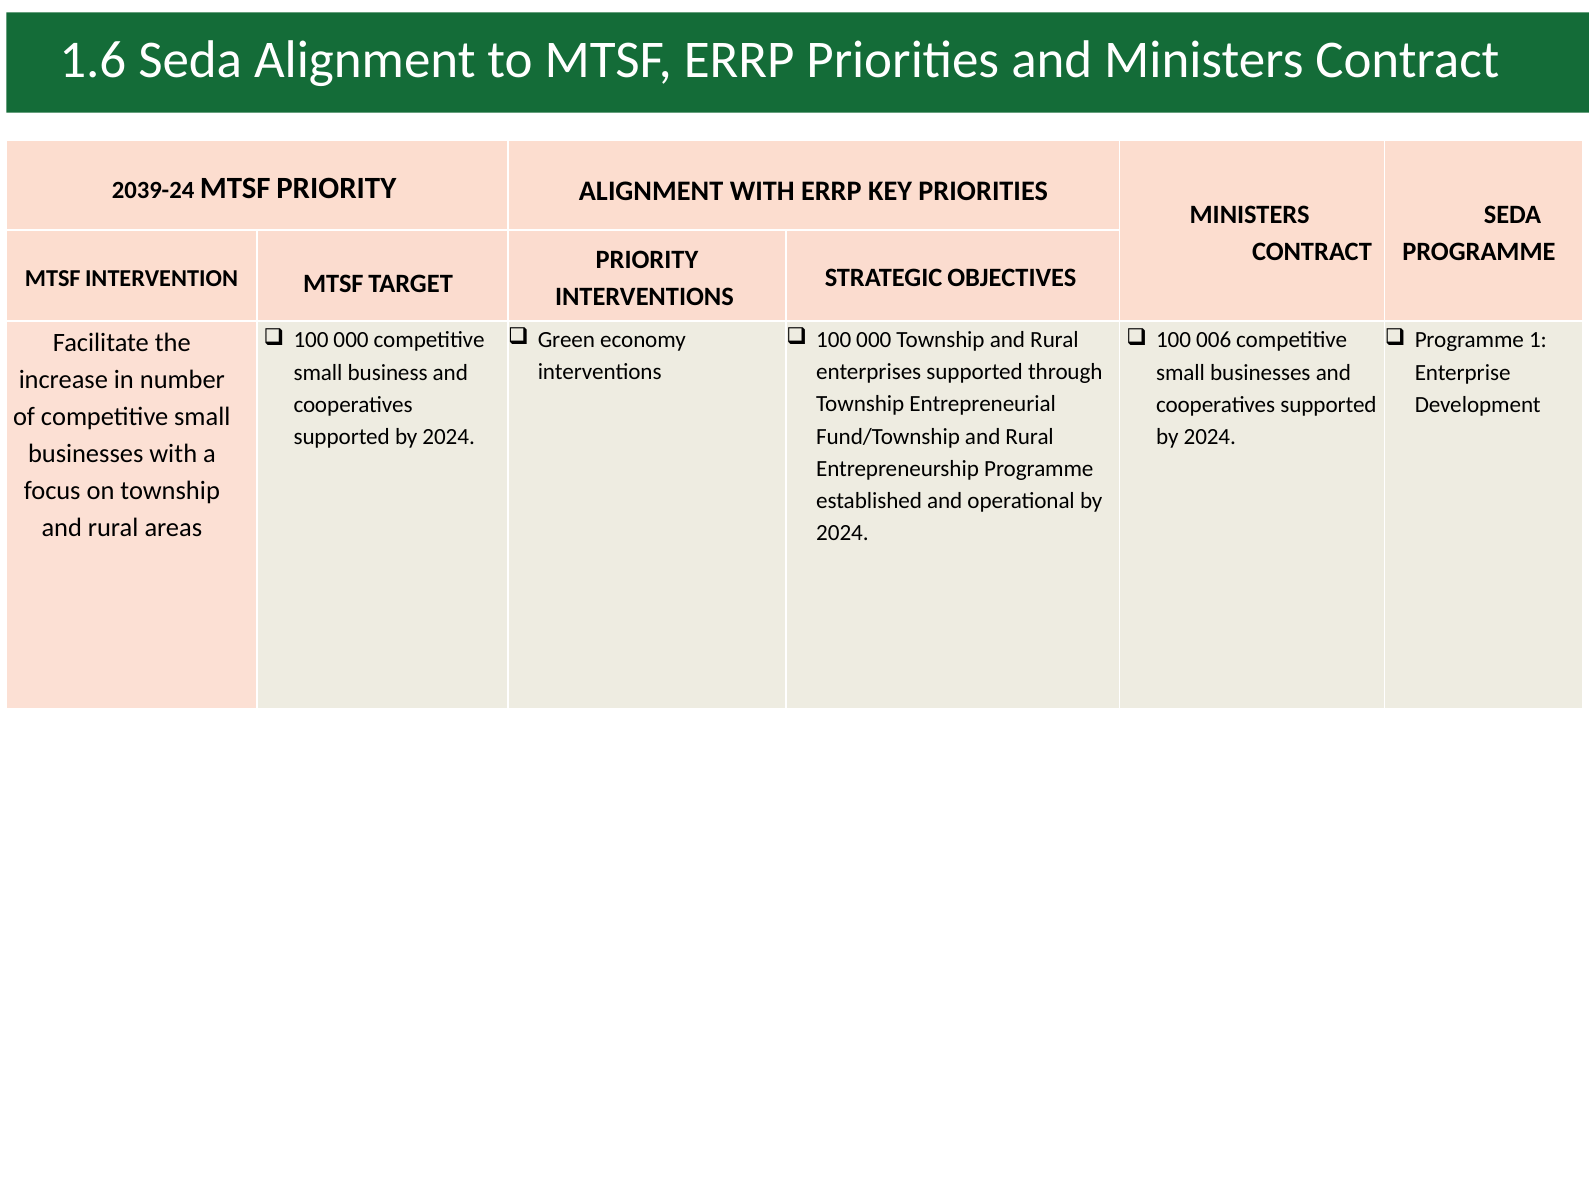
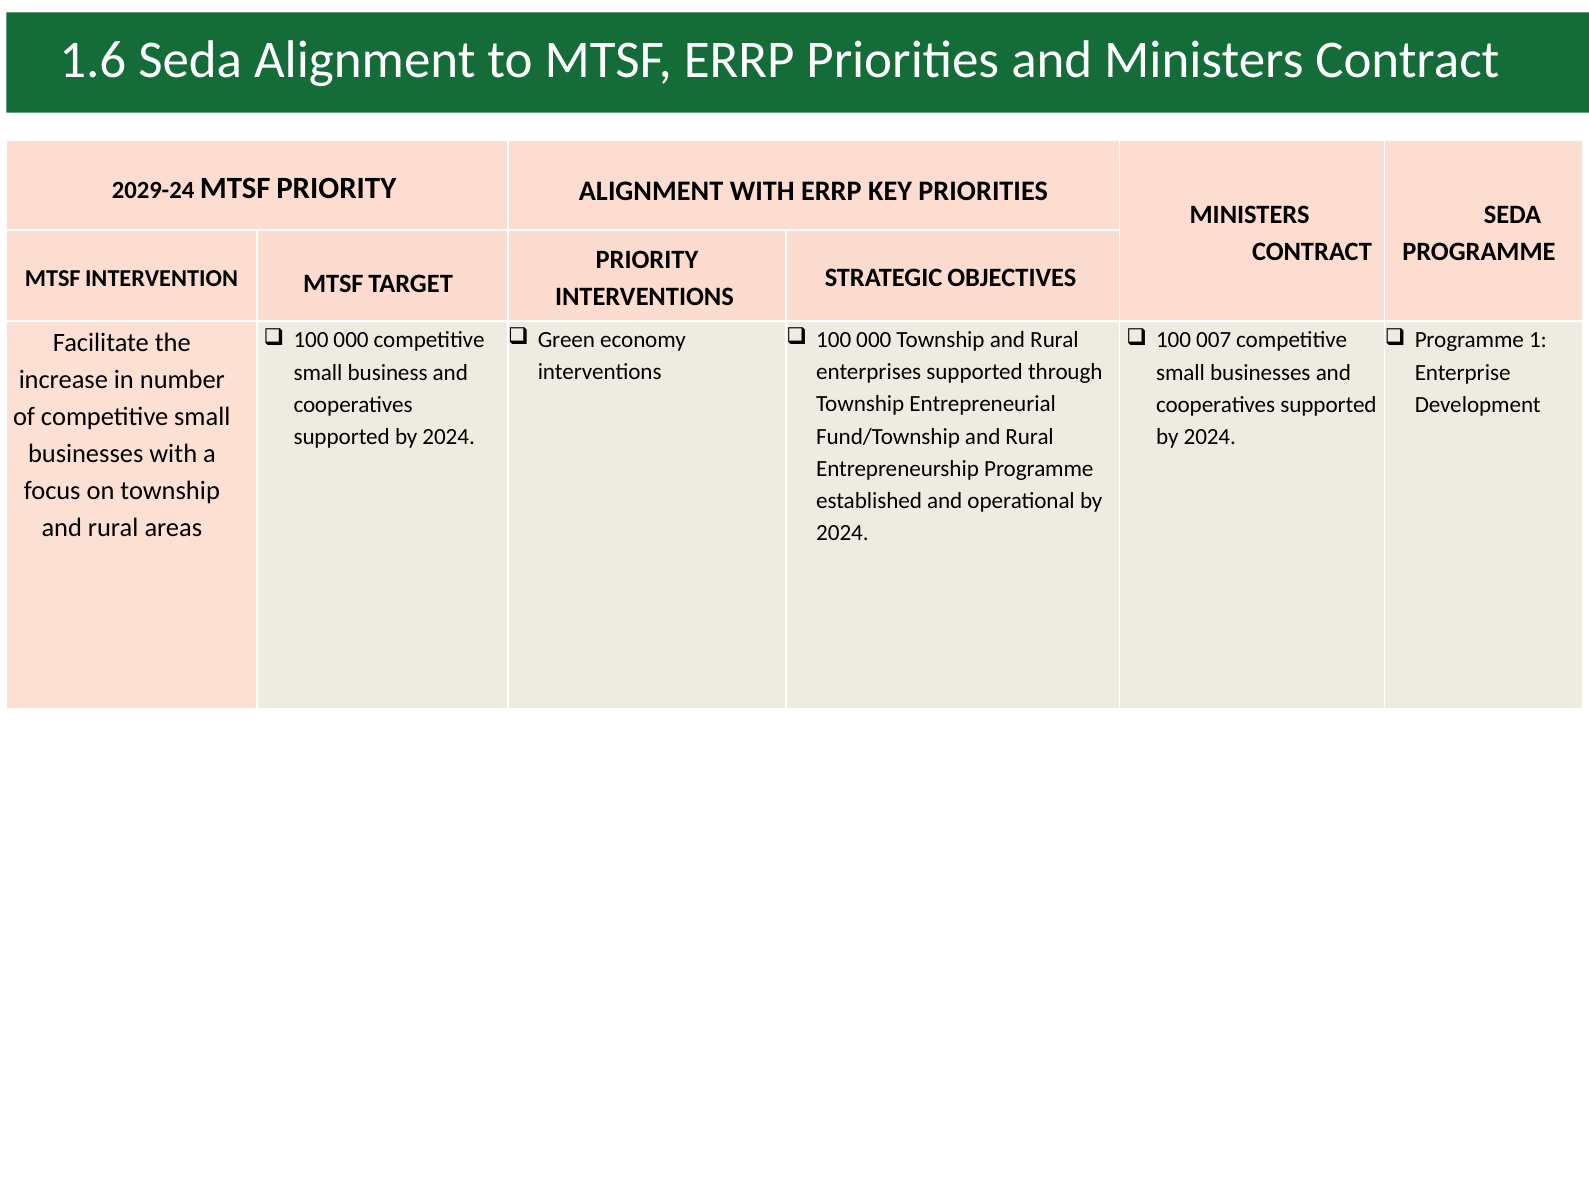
2039-24: 2039-24 -> 2029-24
006: 006 -> 007
